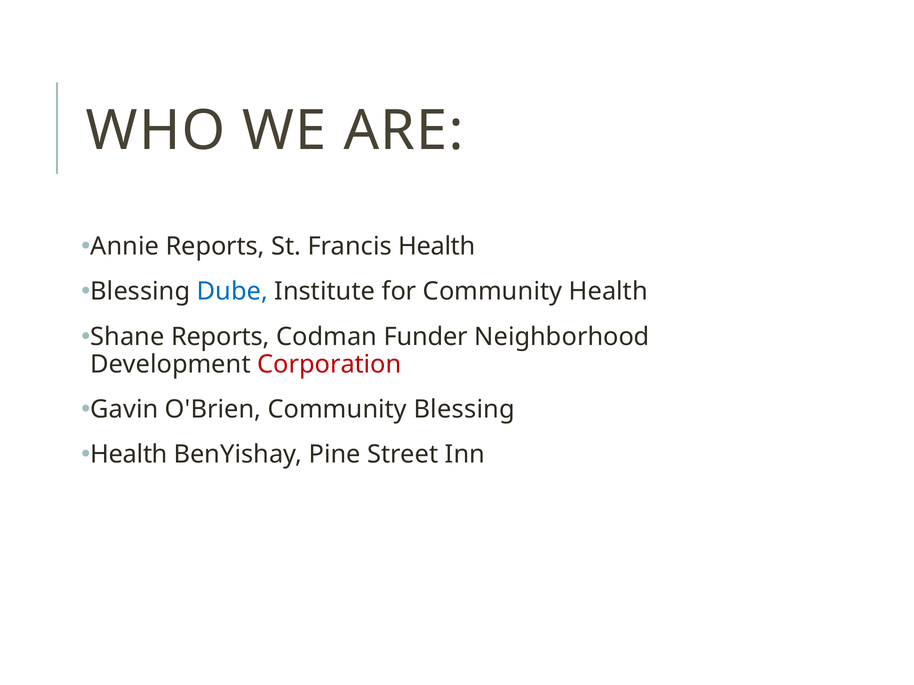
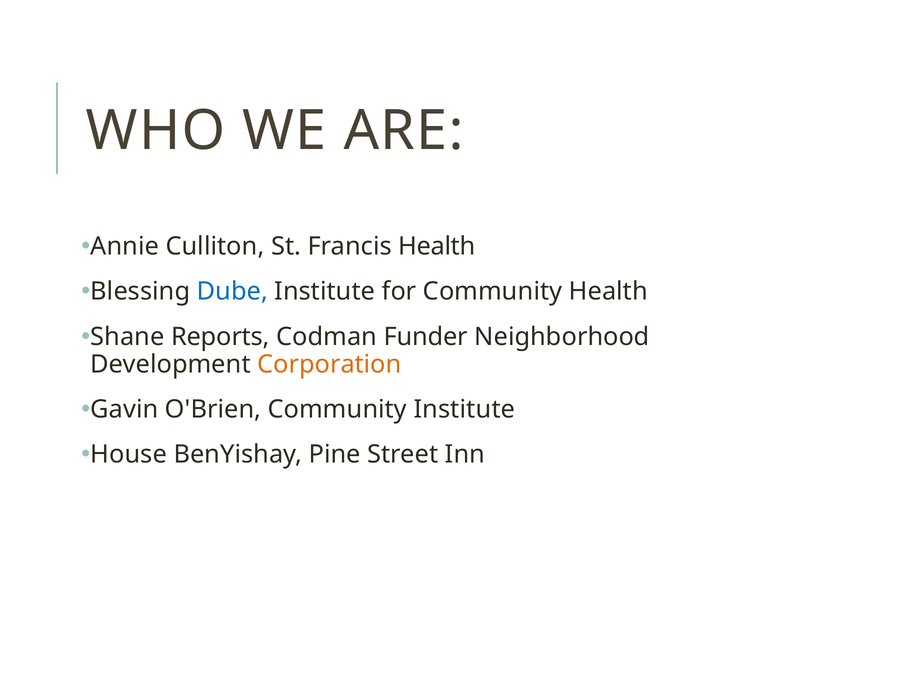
Annie Reports: Reports -> Culliton
Corporation colour: red -> orange
Community Blessing: Blessing -> Institute
Health at (129, 455): Health -> House
